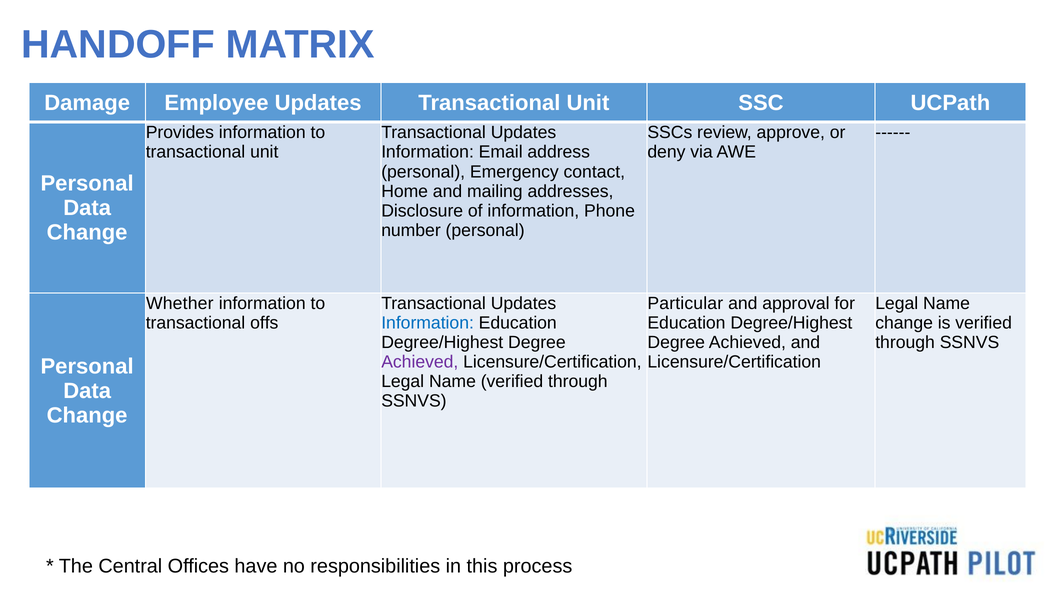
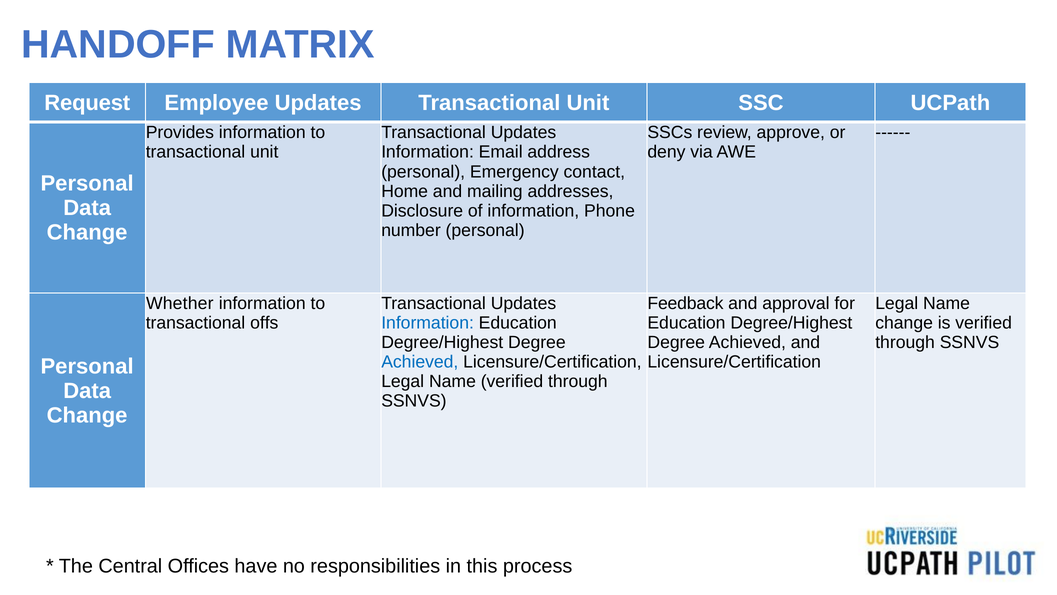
Damage: Damage -> Request
Particular: Particular -> Feedback
Achieved at (420, 362) colour: purple -> blue
